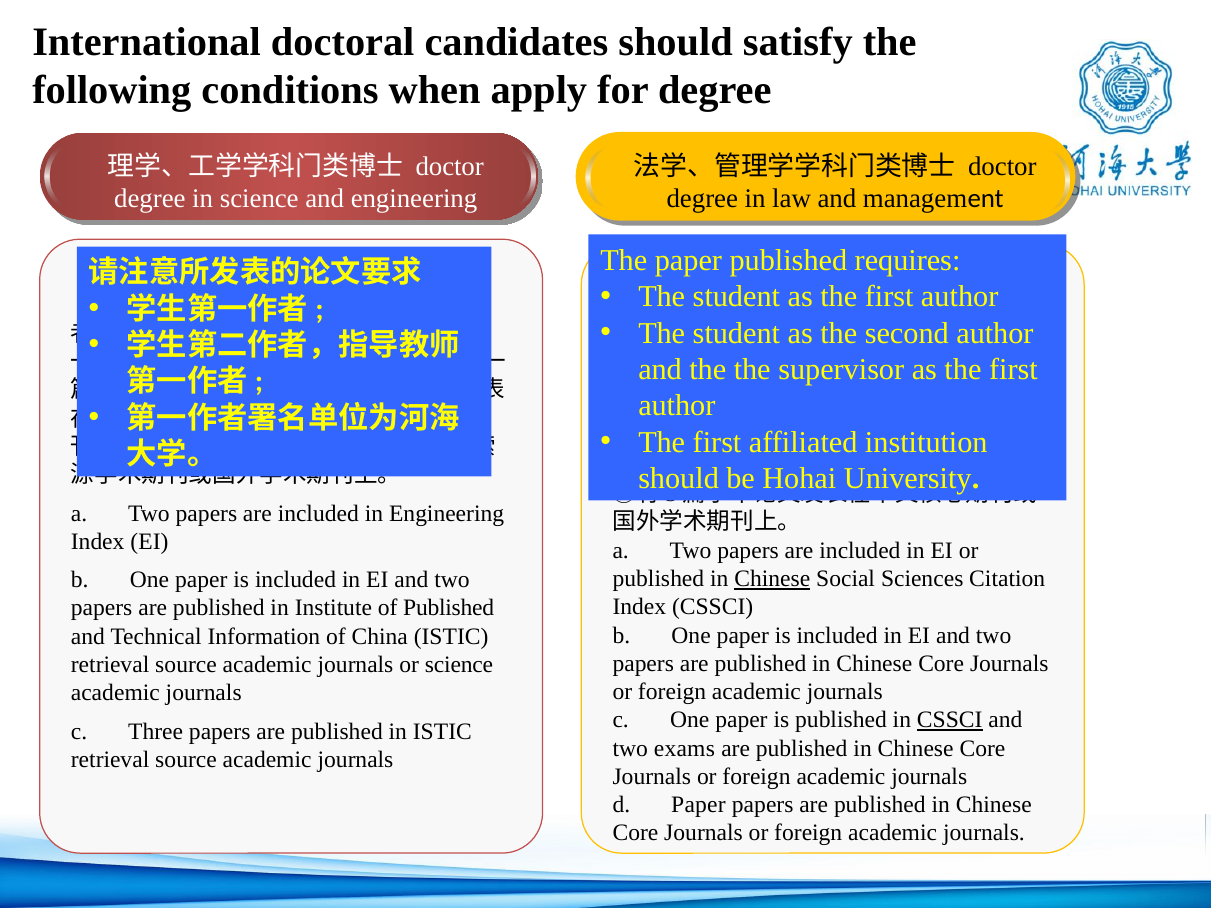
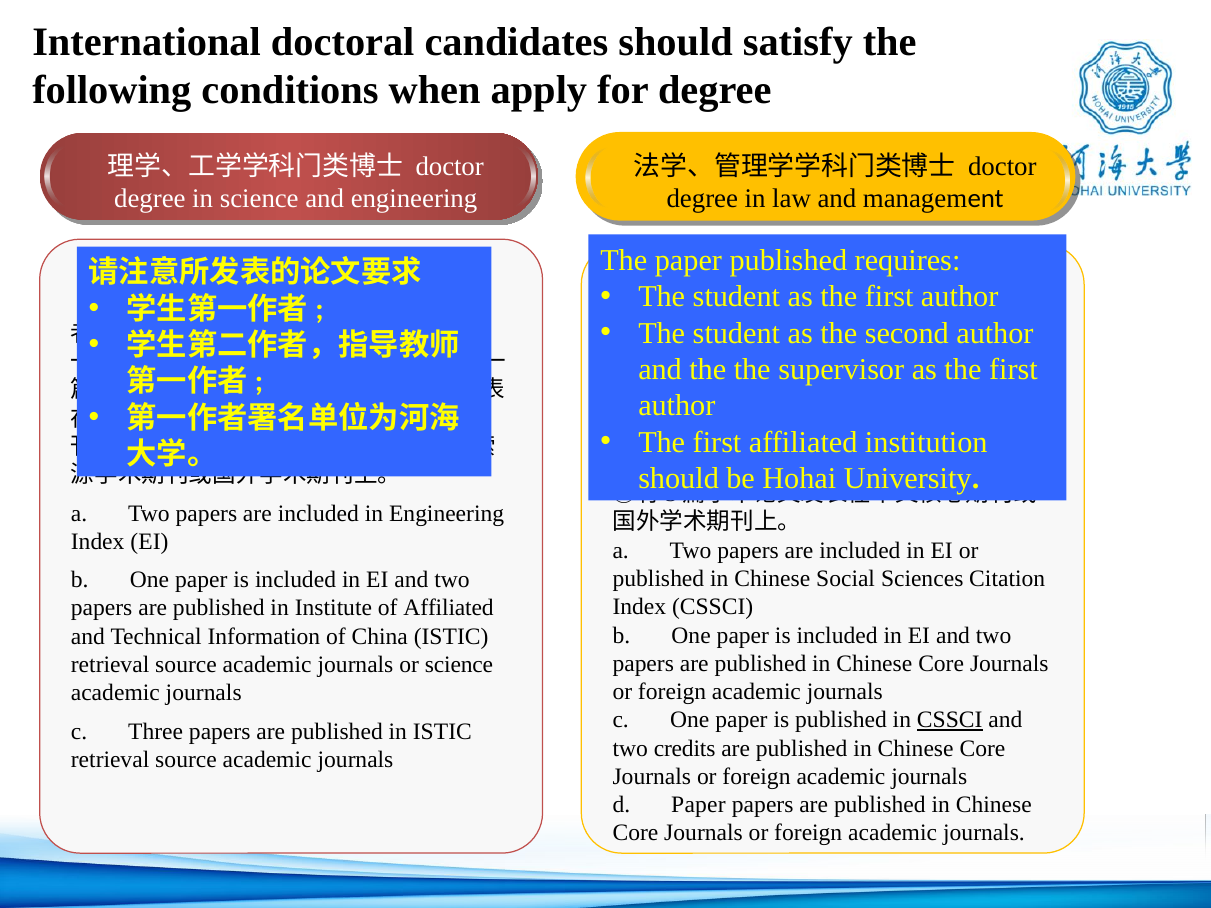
Chinese at (772, 579) underline: present -> none
of Published: Published -> Affiliated
exams: exams -> credits
